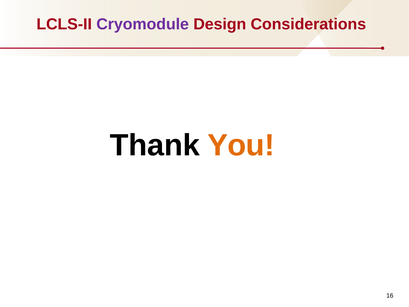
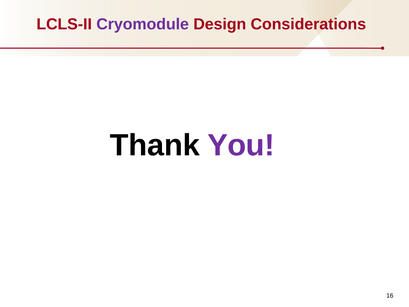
You colour: orange -> purple
